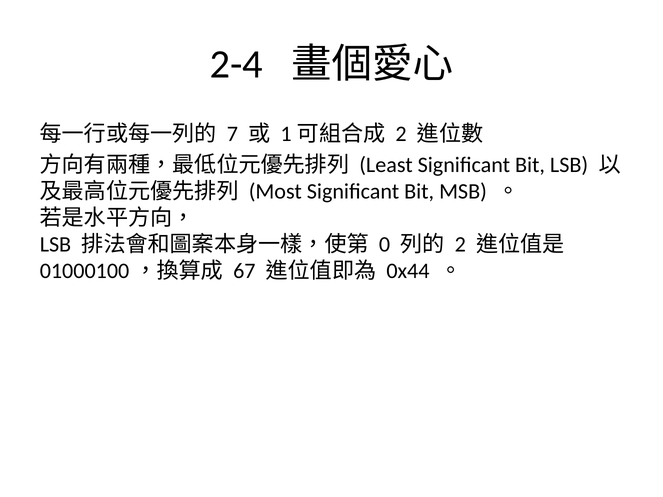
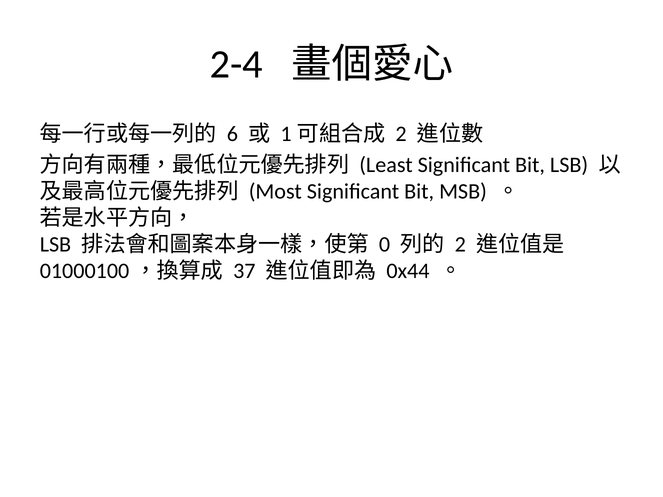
7: 7 -> 6
67: 67 -> 37
